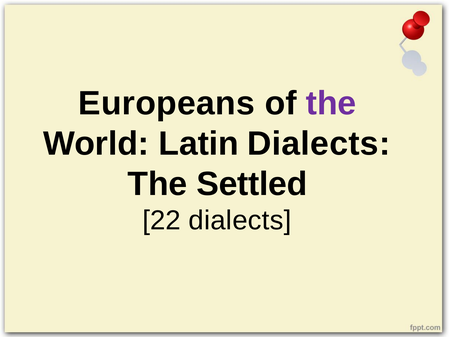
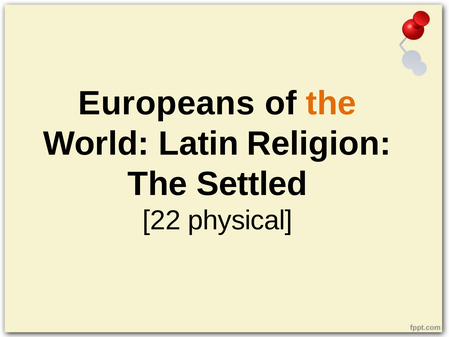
the at (331, 103) colour: purple -> orange
Latin Dialects: Dialects -> Religion
22 dialects: dialects -> physical
